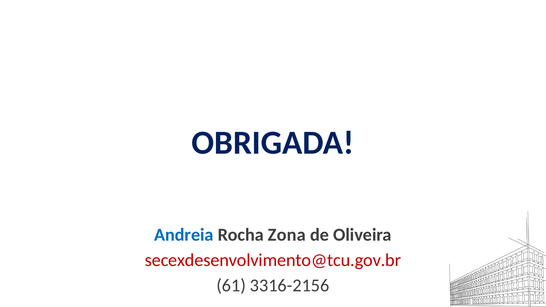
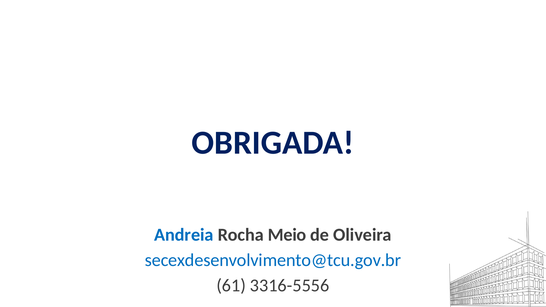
Zona: Zona -> Meio
secexdesenvolvimento@tcu.gov.br colour: red -> blue
3316-2156: 3316-2156 -> 3316-5556
